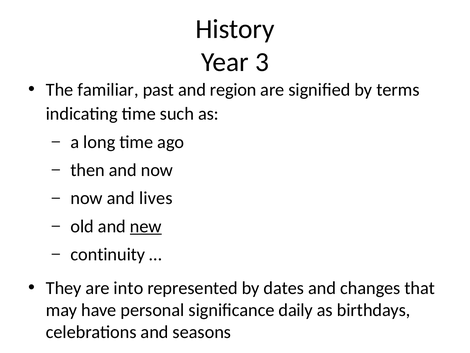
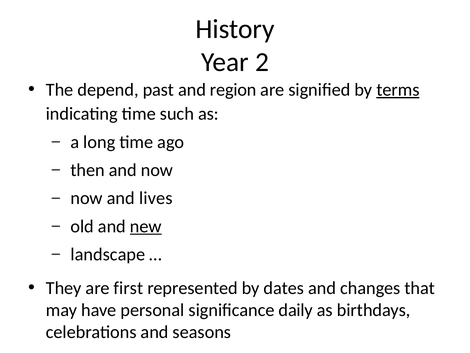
3: 3 -> 2
familiar: familiar -> depend
terms underline: none -> present
continuity: continuity -> landscape
into: into -> first
